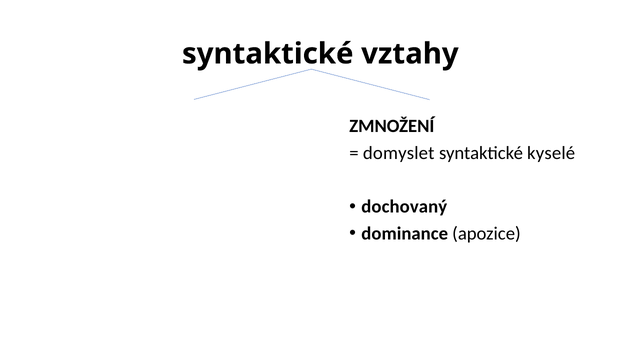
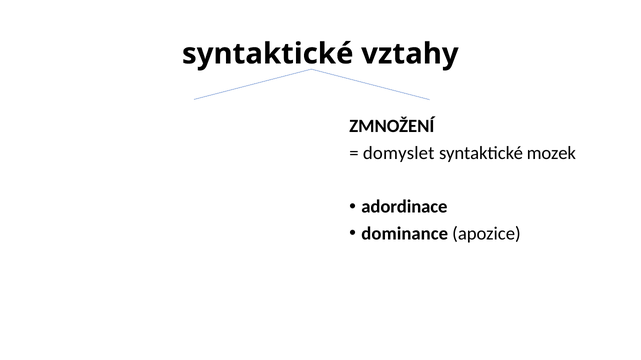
kyselé: kyselé -> mozek
dochovaný: dochovaný -> adordinace
